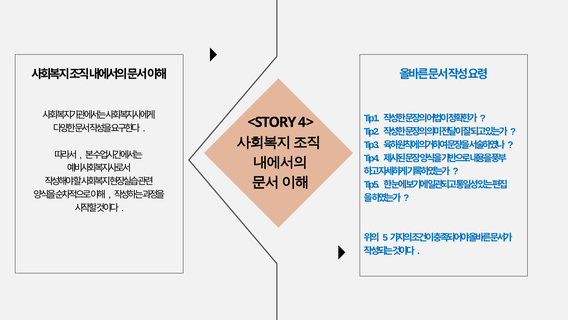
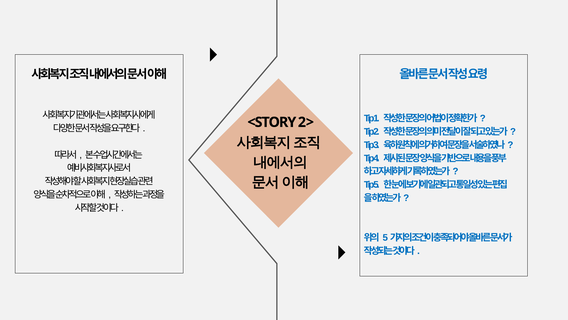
4>: 4> -> 2>
